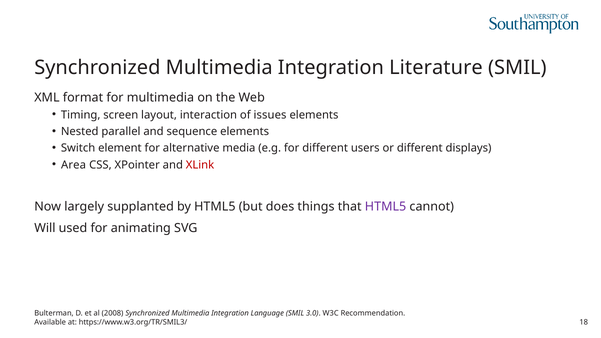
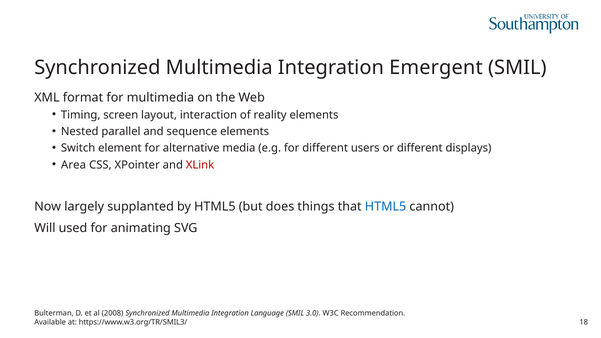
Literature: Literature -> Emergent
issues: issues -> reality
HTML5 at (386, 207) colour: purple -> blue
